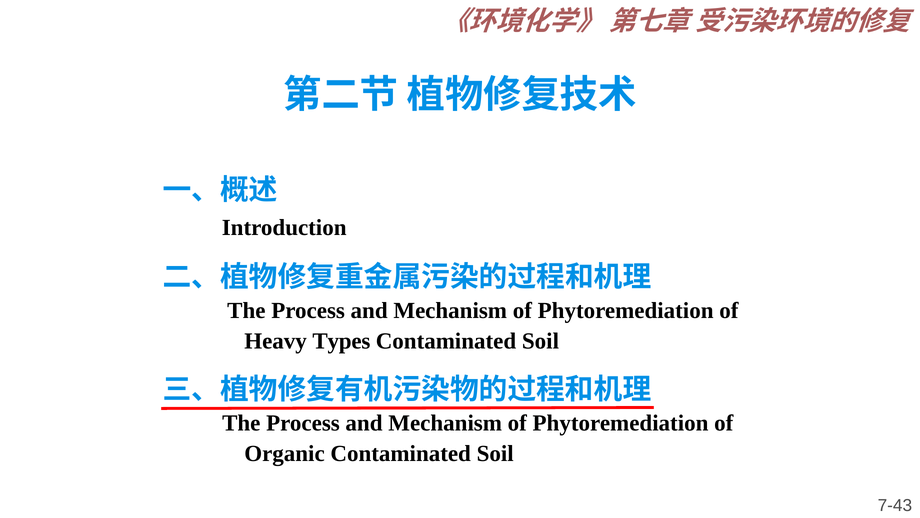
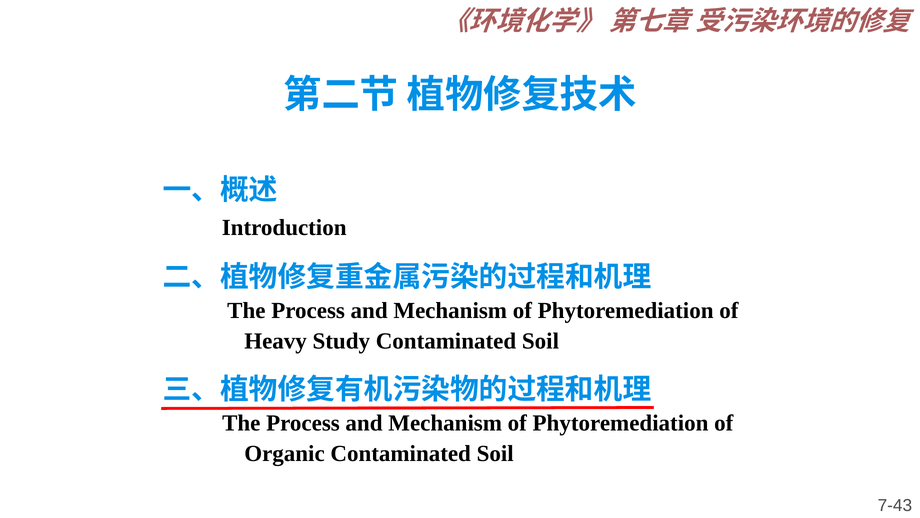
Types: Types -> Study
